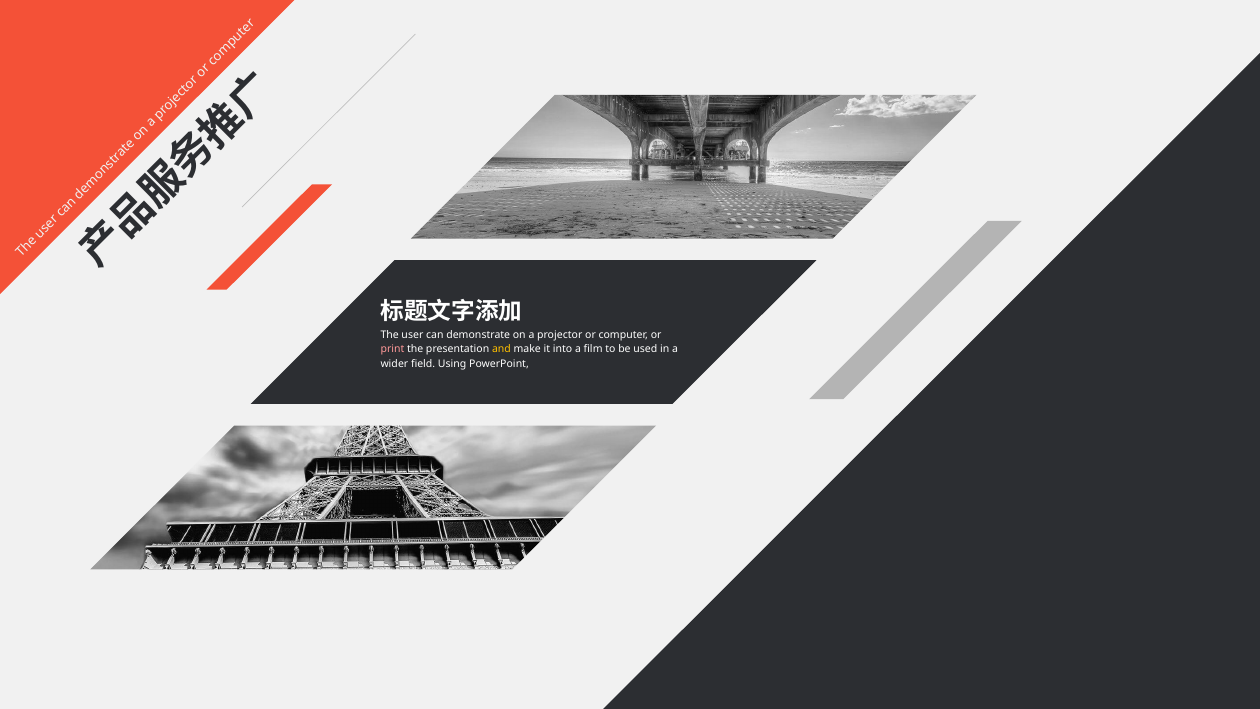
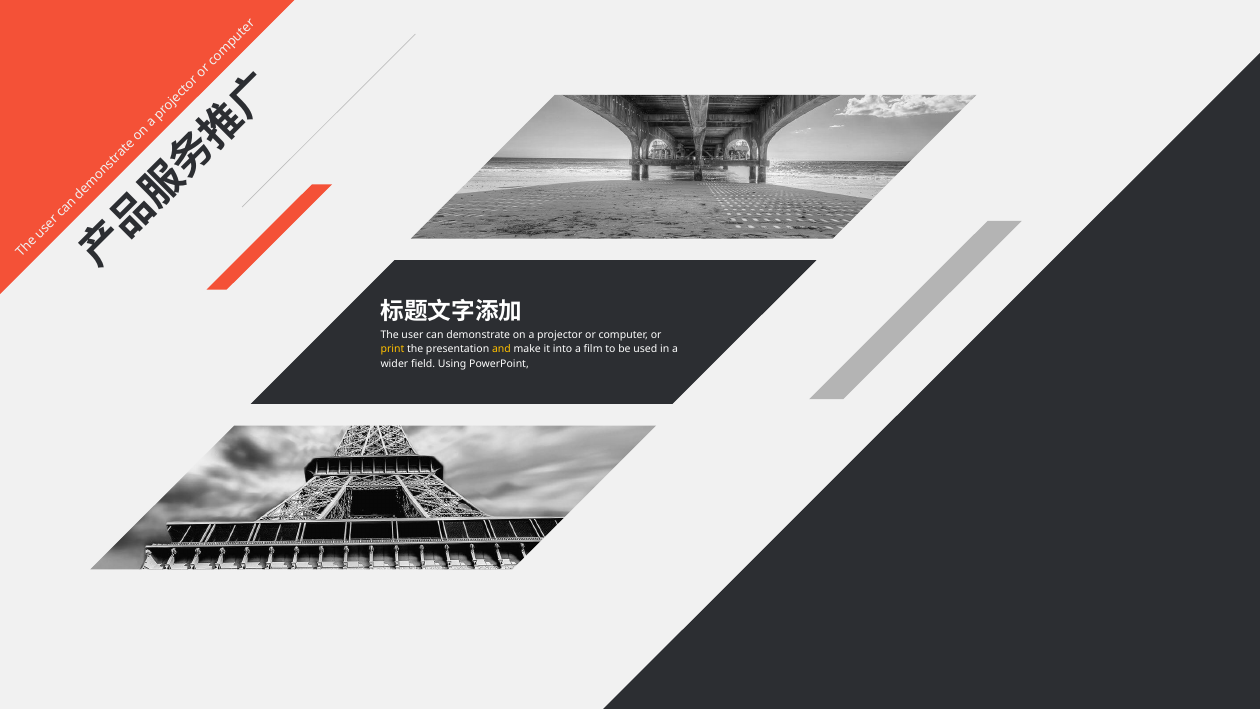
print colour: pink -> yellow
